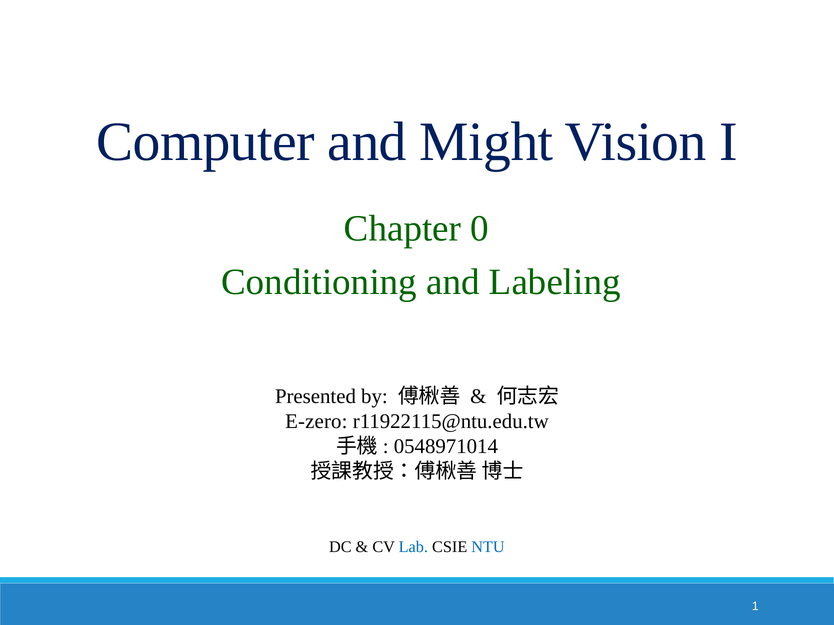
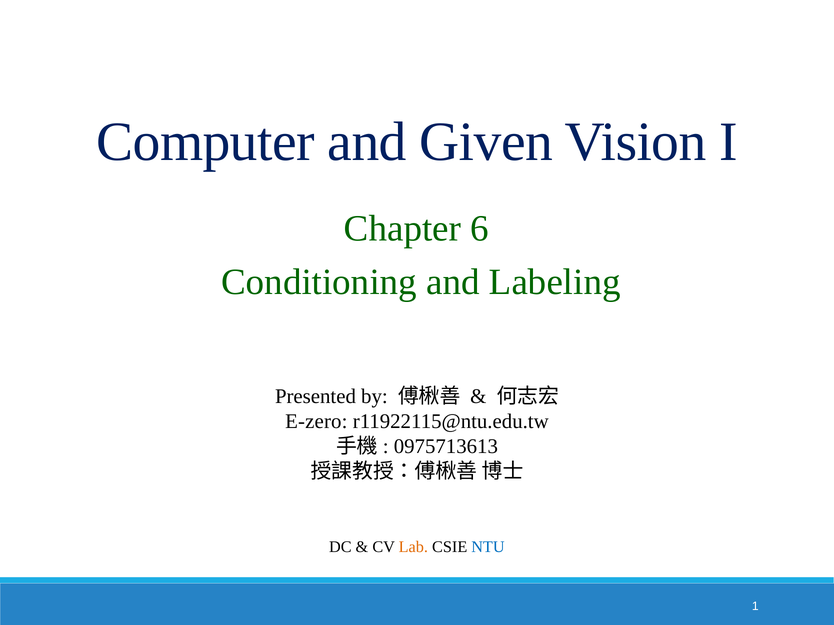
Might: Might -> Given
0: 0 -> 6
0548971014: 0548971014 -> 0975713613
Lab colour: blue -> orange
